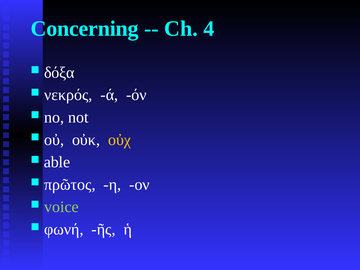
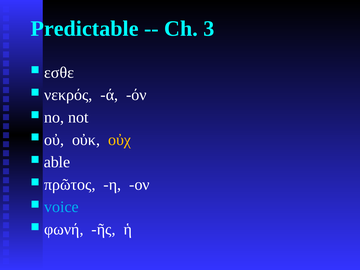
Concerning: Concerning -> Predictable
4: 4 -> 3
δόξα: δόξα -> εσθε
voice colour: light green -> light blue
